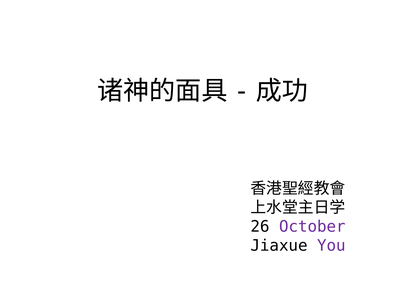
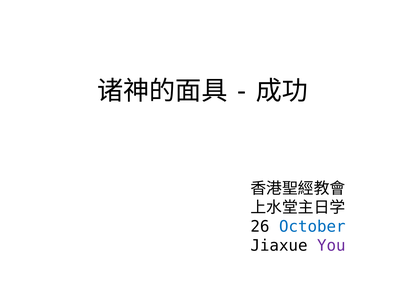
October colour: purple -> blue
